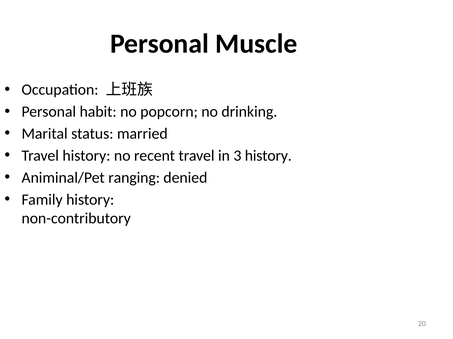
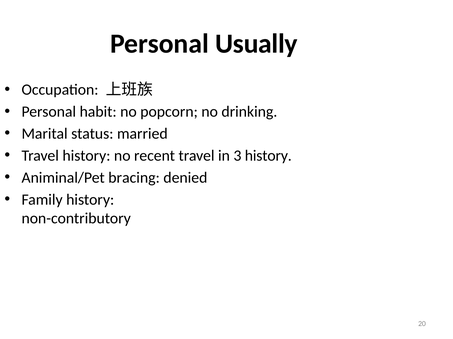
Muscle: Muscle -> Usually
ranging: ranging -> bracing
